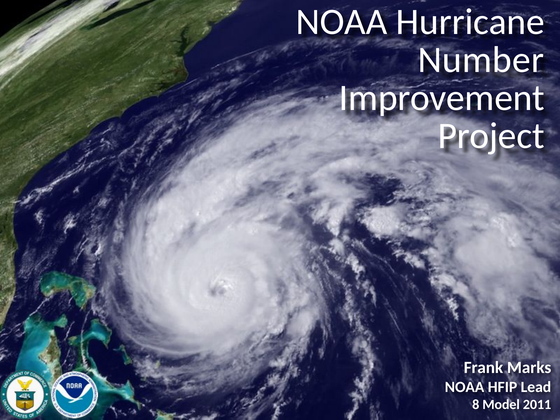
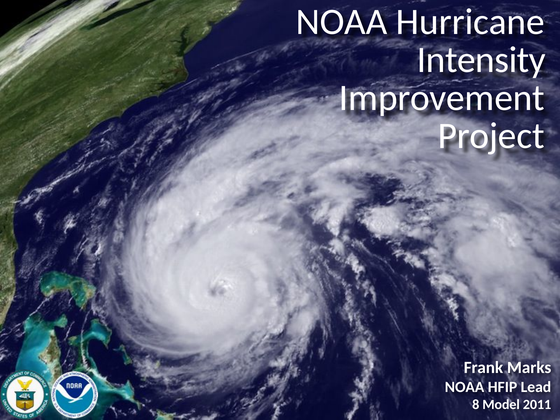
Number: Number -> Intensity
